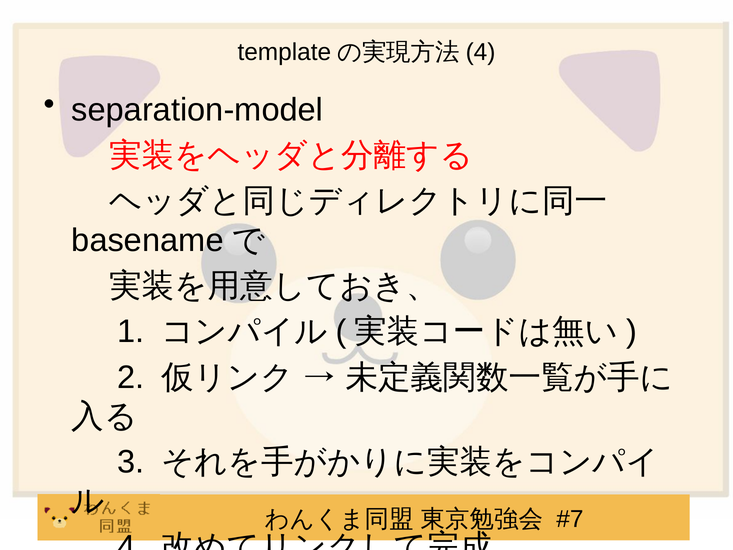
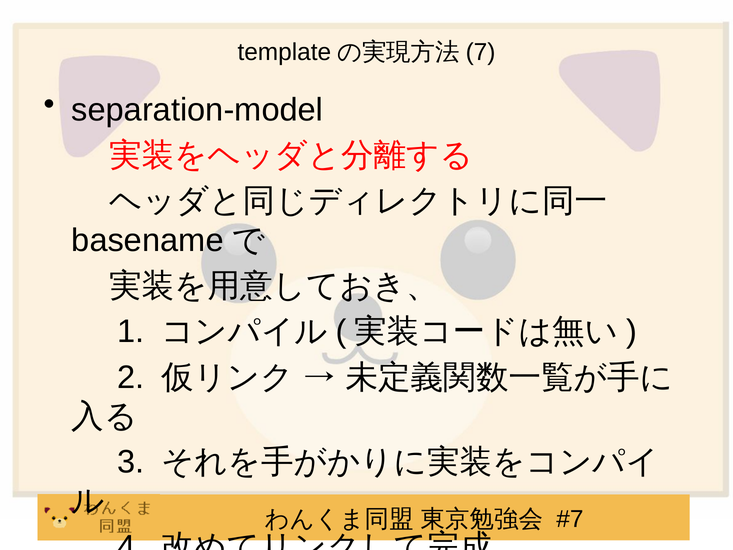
4 at (481, 52): 4 -> 7
